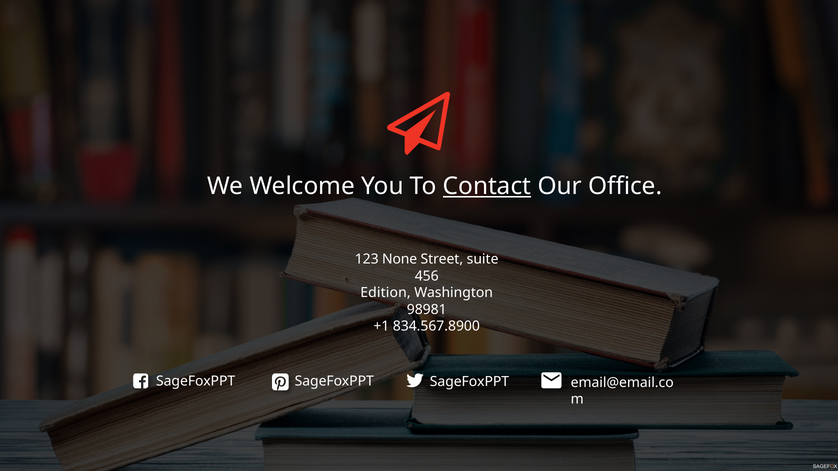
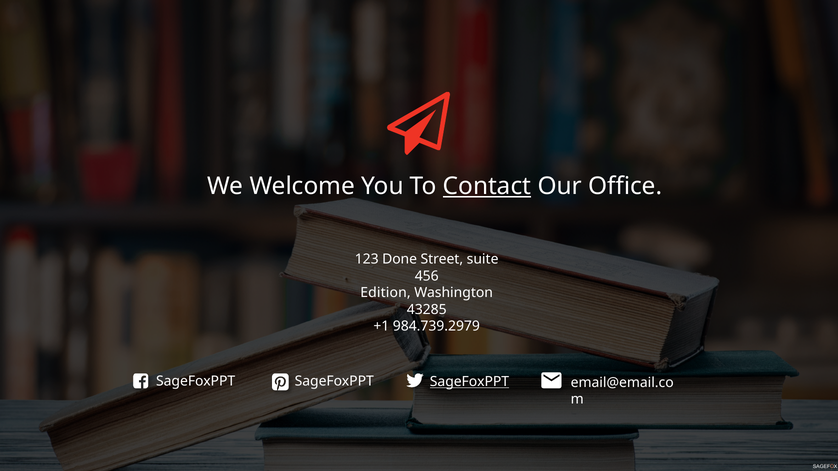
None: None -> Done
98981: 98981 -> 43285
834.567.8900: 834.567.8900 -> 984.739.2979
SageFoxPPT at (469, 382) underline: none -> present
